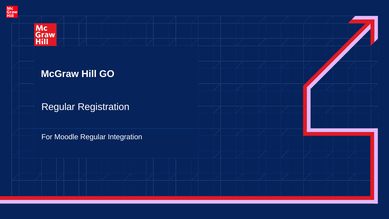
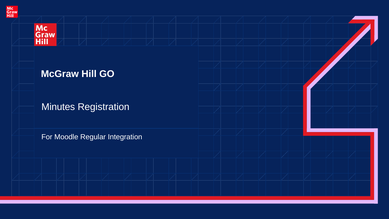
Regular at (58, 107): Regular -> Minutes
